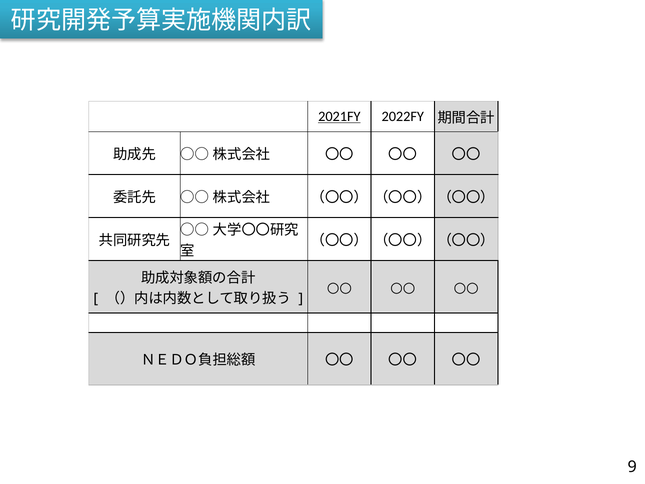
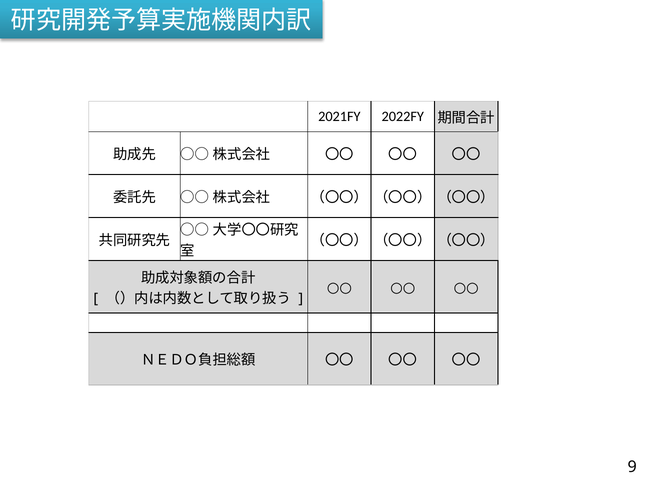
2021FY underline: present -> none
